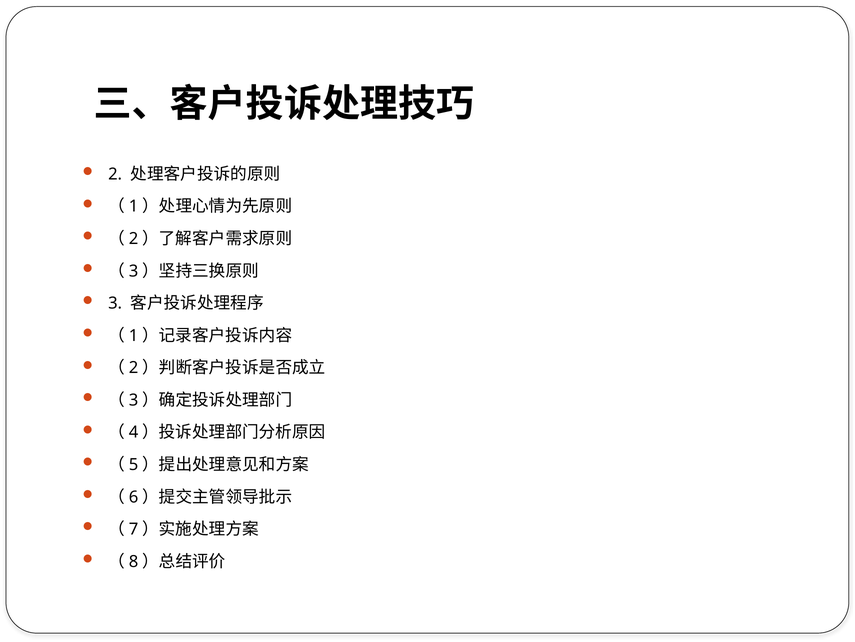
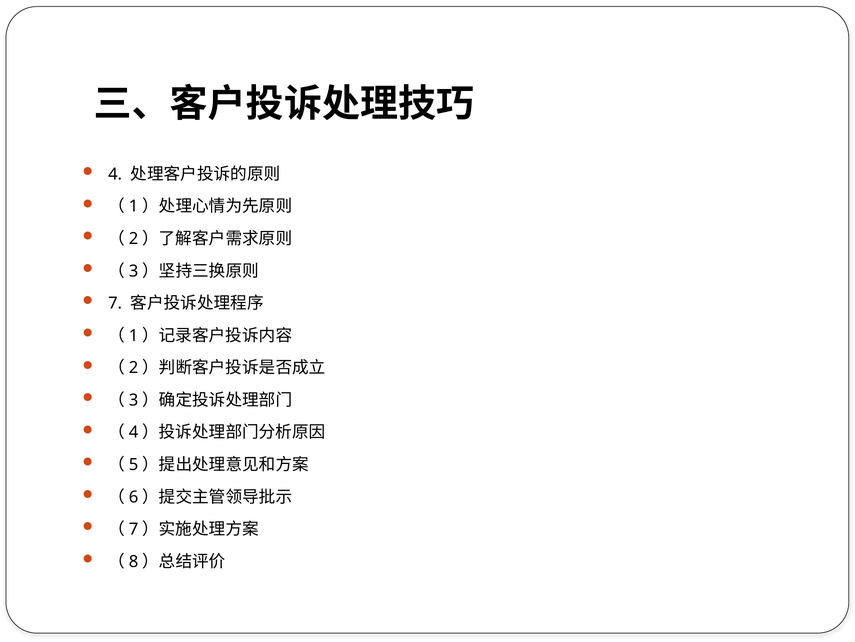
2: 2 -> 4
3: 3 -> 7
